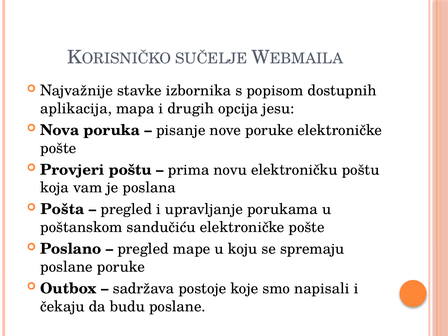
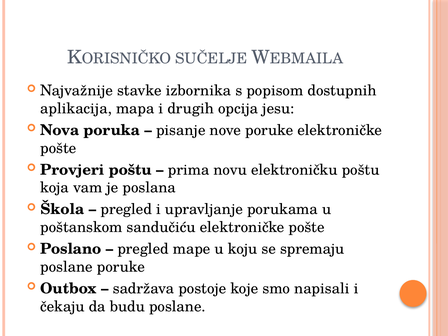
Pošta: Pošta -> Škola
